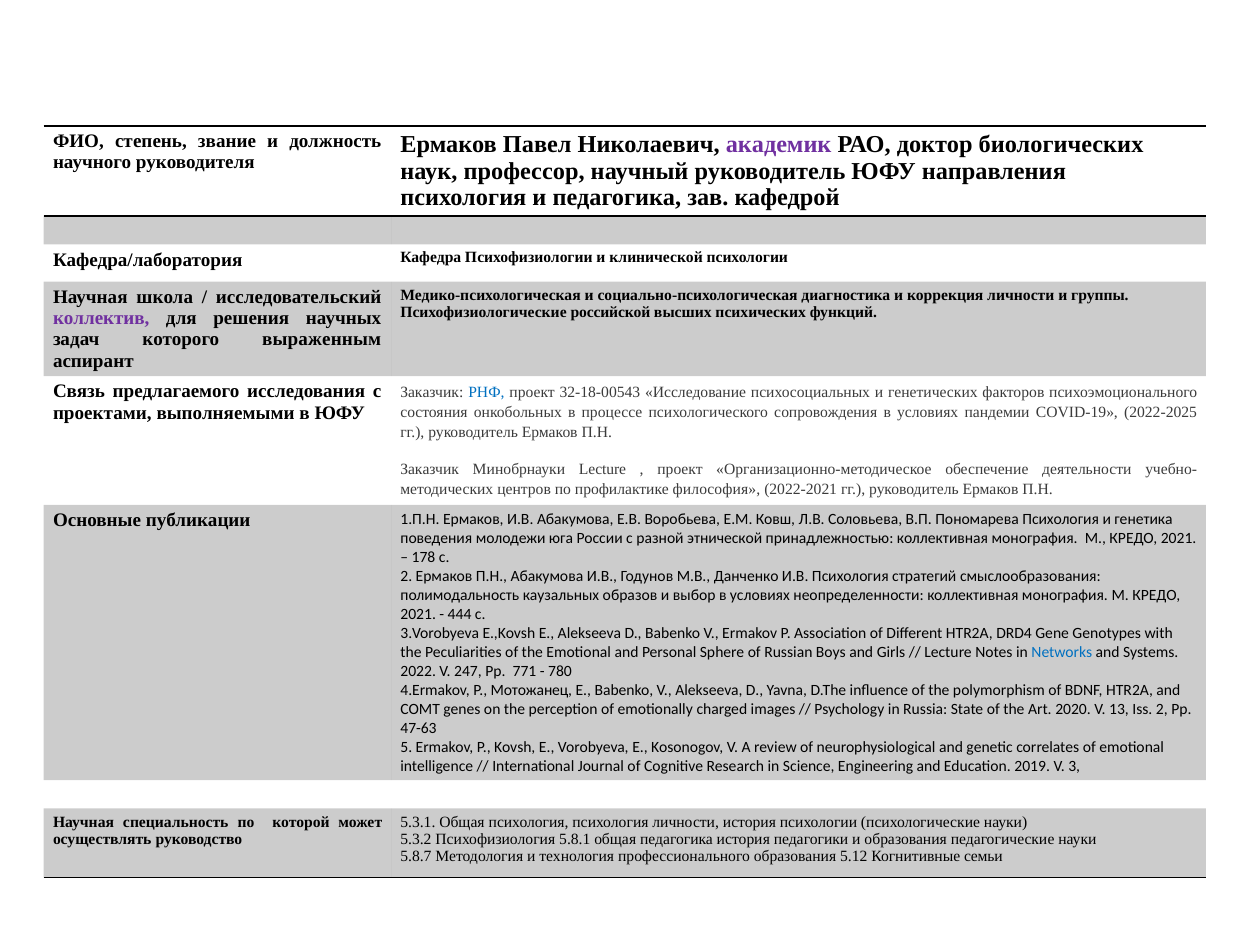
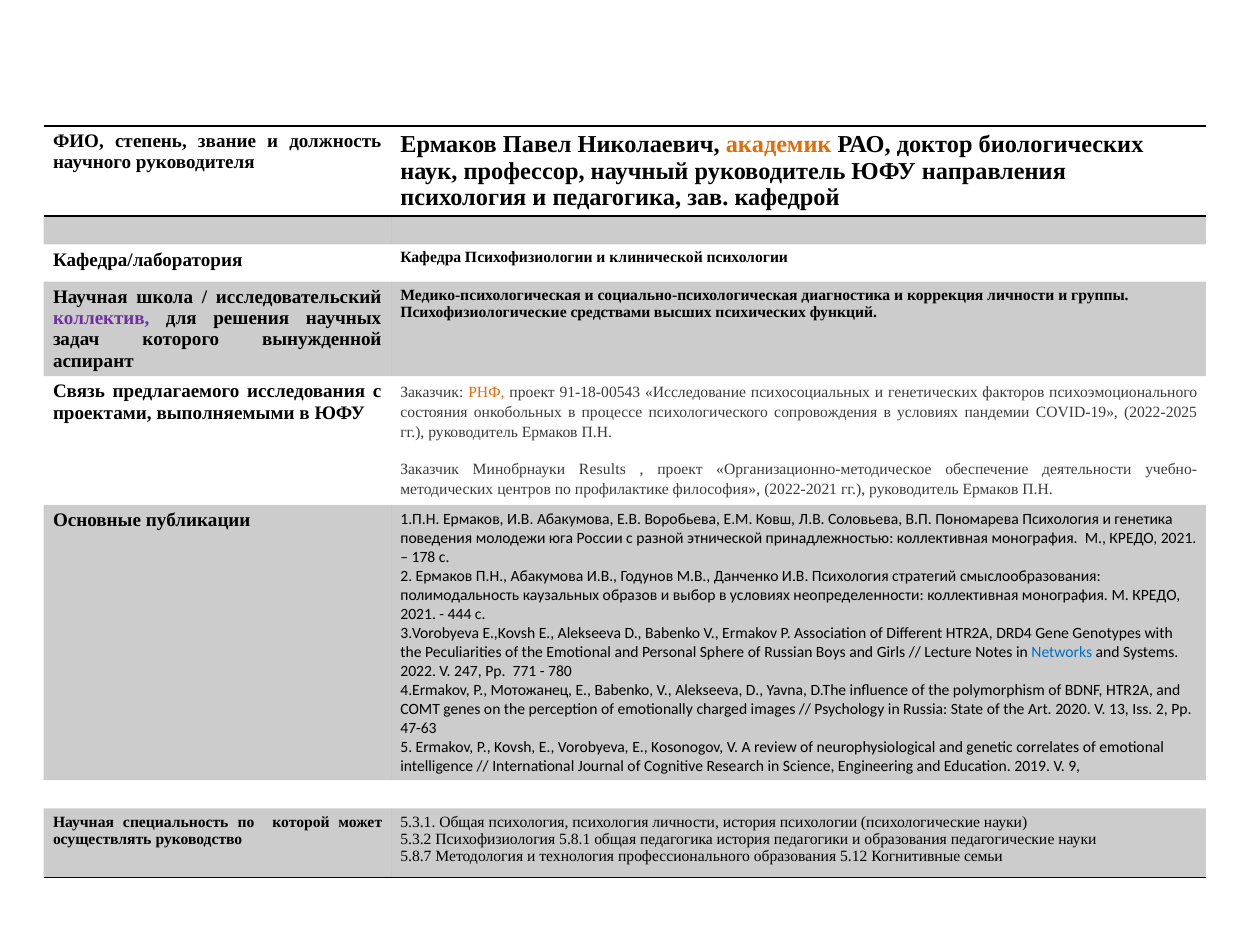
академик colour: purple -> orange
российской: российской -> средствами
выраженным: выраженным -> вынужденной
РНФ colour: blue -> orange
32-18-00543: 32-18-00543 -> 91-18-00543
Минобрнауки Lecture: Lecture -> Results
3: 3 -> 9
